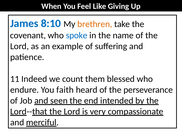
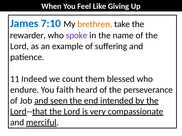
8:10: 8:10 -> 7:10
covenant: covenant -> rewarder
spoke colour: blue -> purple
